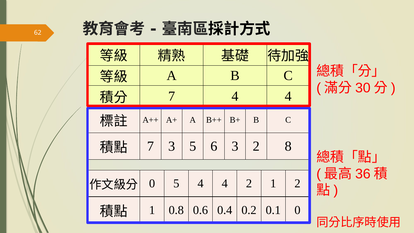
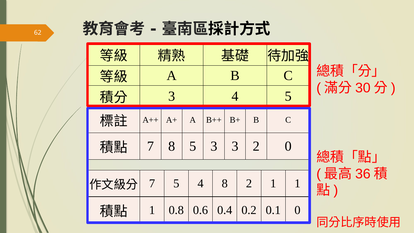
7 at (172, 96): 7 -> 3
4 at (288, 96): 4 -> 5
7 3: 3 -> 8
5 6: 6 -> 3
2 8: 8 -> 0
0 at (152, 183): 0 -> 7
5 4 4: 4 -> 8
1 2: 2 -> 1
